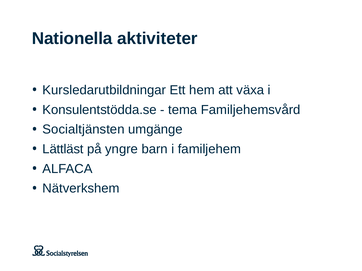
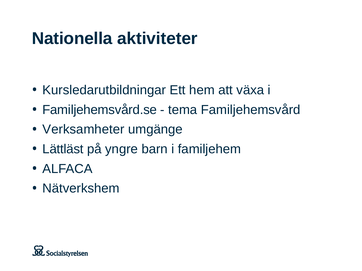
Konsulentstödda.se: Konsulentstödda.se -> Familjehemsvård.se
Socialtjänsten: Socialtjänsten -> Verksamheter
